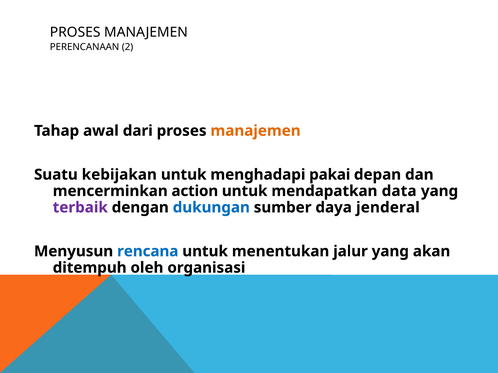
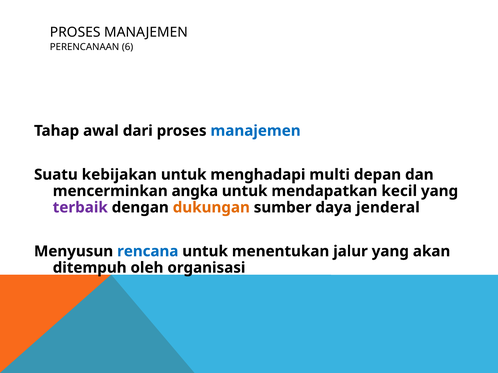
2: 2 -> 6
manajemen at (256, 131) colour: orange -> blue
pakai: pakai -> multi
action: action -> angka
data: data -> kecil
dukungan colour: blue -> orange
